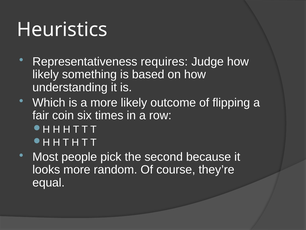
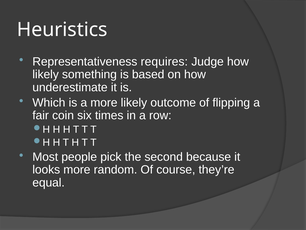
understanding: understanding -> underestimate
